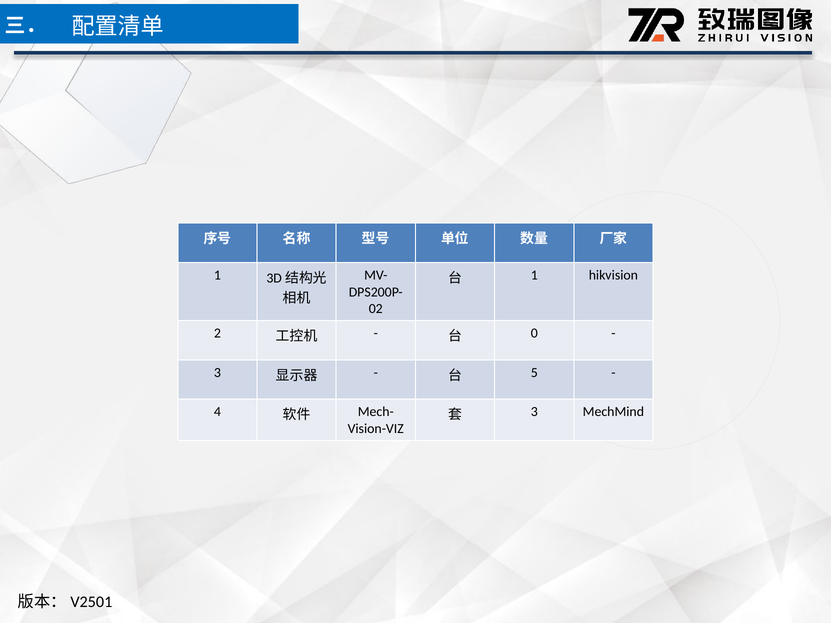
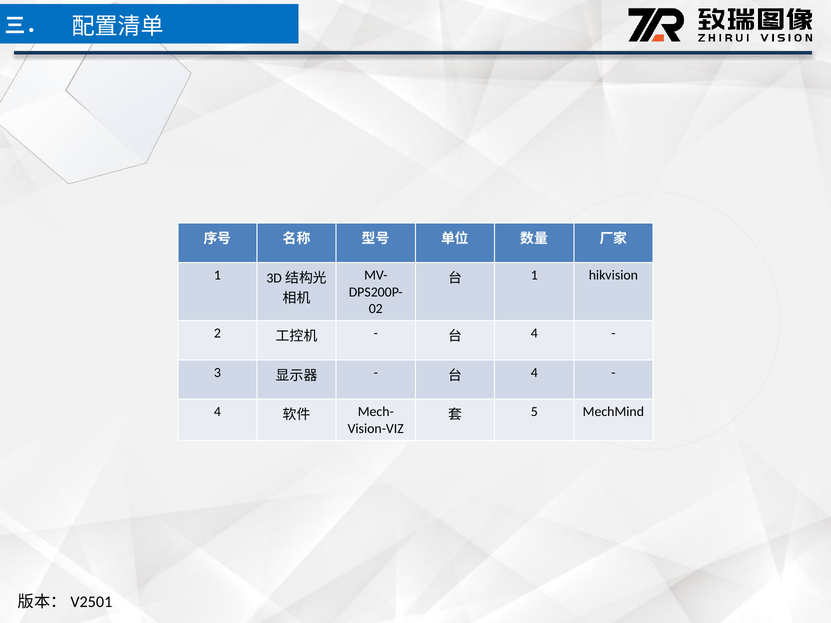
0 at (534, 333): 0 -> 4
5 at (534, 373): 5 -> 4
3 at (534, 412): 3 -> 5
